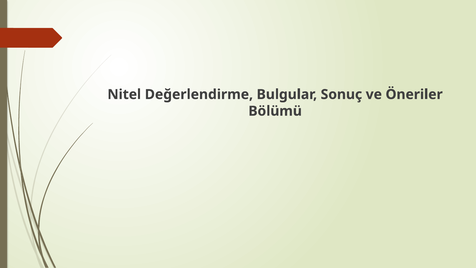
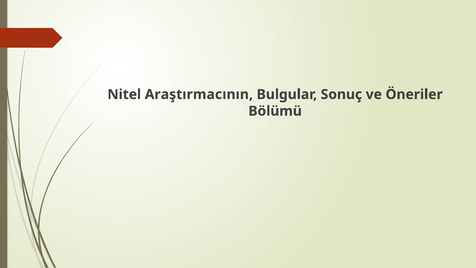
Değerlendirme: Değerlendirme -> Araştırmacının
